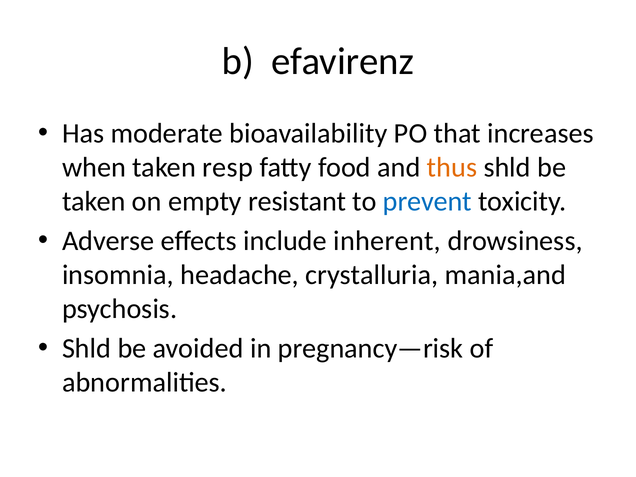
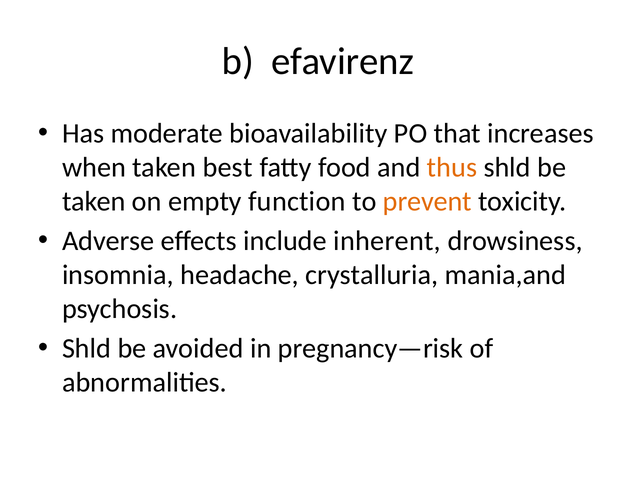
resp: resp -> best
resistant: resistant -> function
prevent colour: blue -> orange
